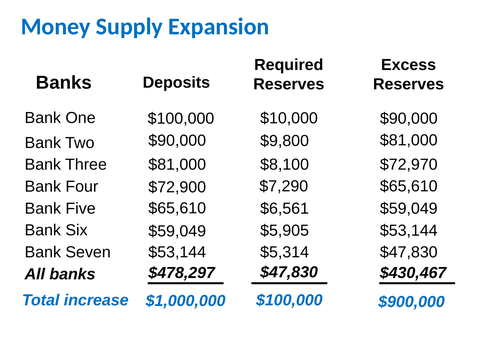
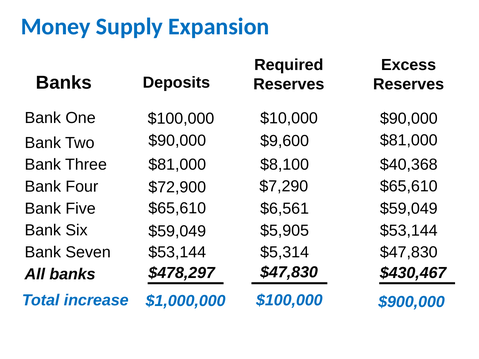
$9,800: $9,800 -> $9,600
$72,970: $72,970 -> $40,368
